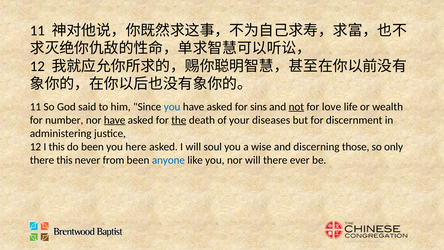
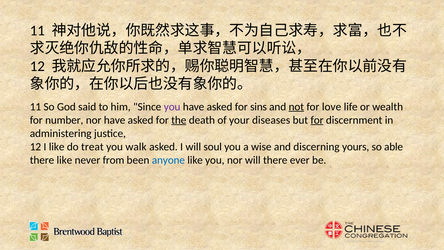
you at (172, 107) colour: blue -> purple
have at (115, 120) underline: present -> none
for at (317, 120) underline: none -> present
I this: this -> like
do been: been -> treat
here: here -> walk
those: those -> yours
only: only -> able
there this: this -> like
